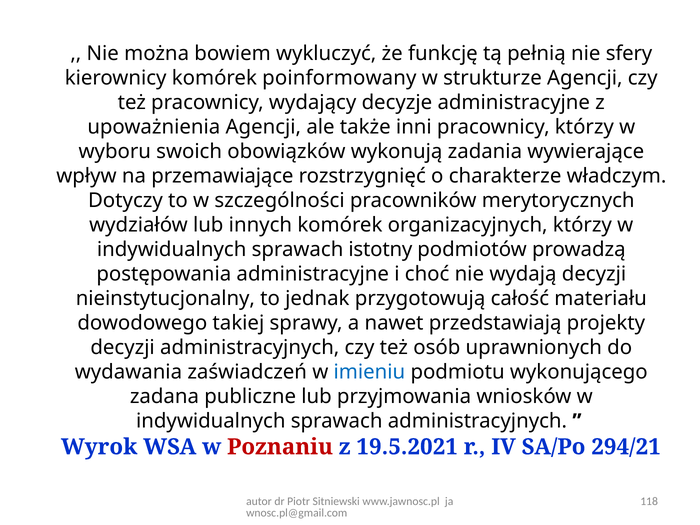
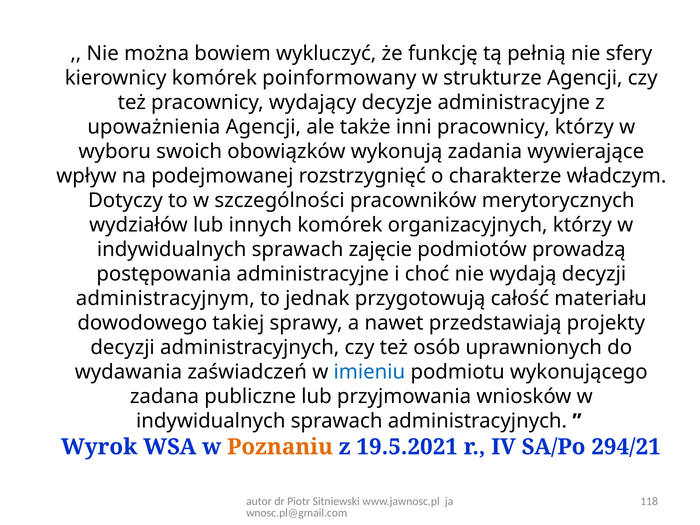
przemawiające: przemawiające -> podejmowanej
istotny: istotny -> zajęcie
nieinstytucjonalny: nieinstytucjonalny -> administracyjnym
Poznaniu colour: red -> orange
